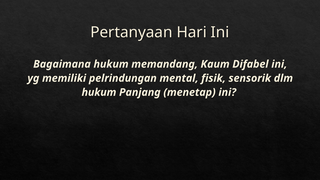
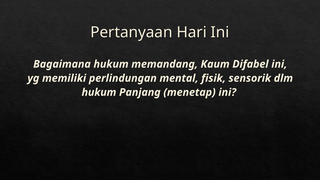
pelrindungan: pelrindungan -> perlindungan
